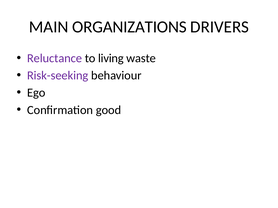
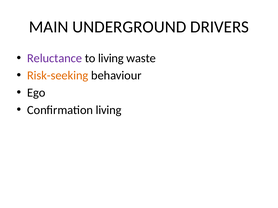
ORGANIZATIONS: ORGANIZATIONS -> UNDERGROUND
Risk-seeking colour: purple -> orange
Confirmation good: good -> living
